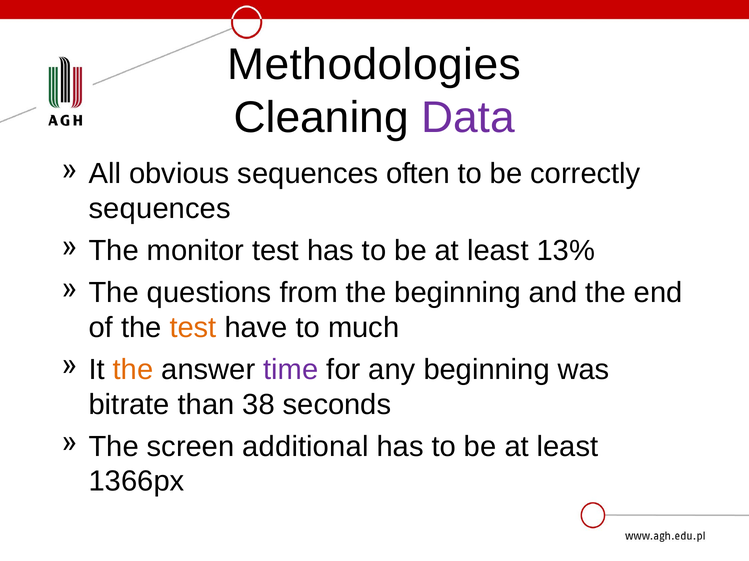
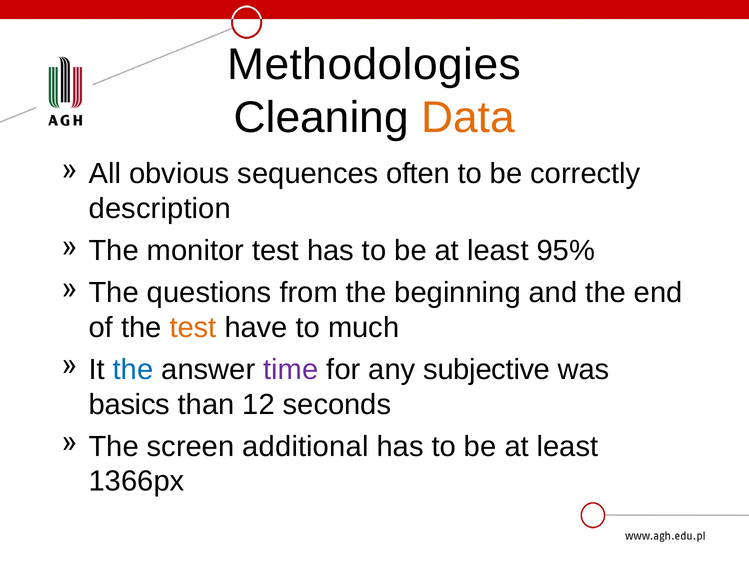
Data colour: purple -> orange
sequences at (160, 209): sequences -> description
13%: 13% -> 95%
the at (133, 370) colour: orange -> blue
any beginning: beginning -> subjective
bitrate: bitrate -> basics
38: 38 -> 12
